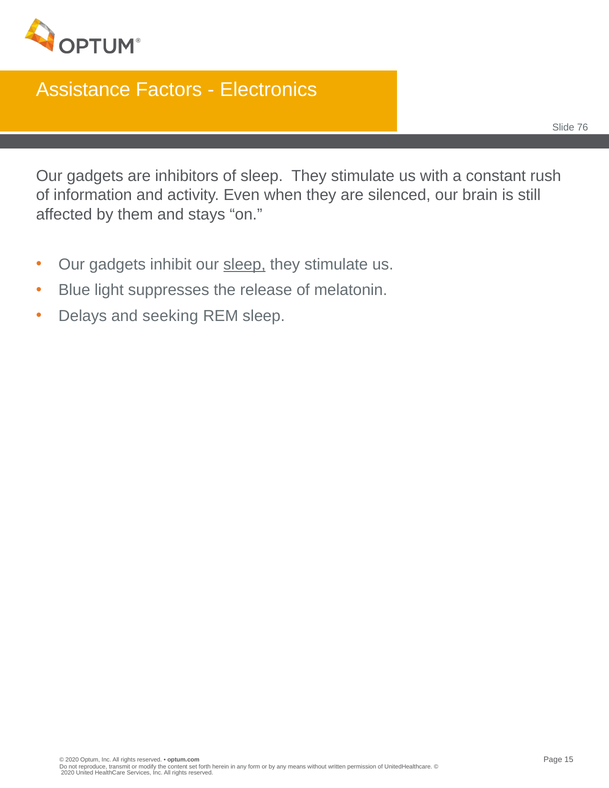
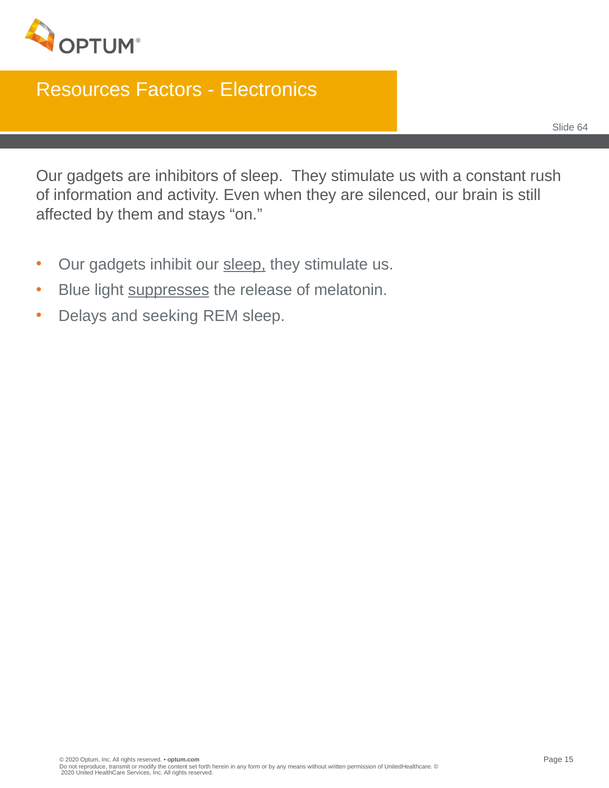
Assistance: Assistance -> Resources
76: 76 -> 64
suppresses underline: none -> present
